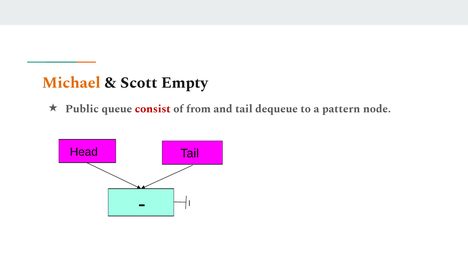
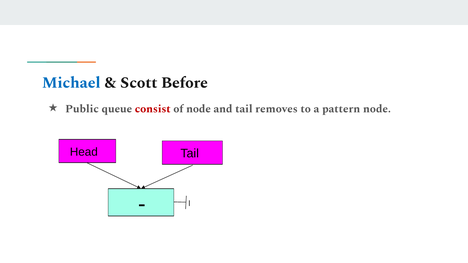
Michael colour: orange -> blue
Empty: Empty -> Before
of from: from -> node
dequeue: dequeue -> removes
